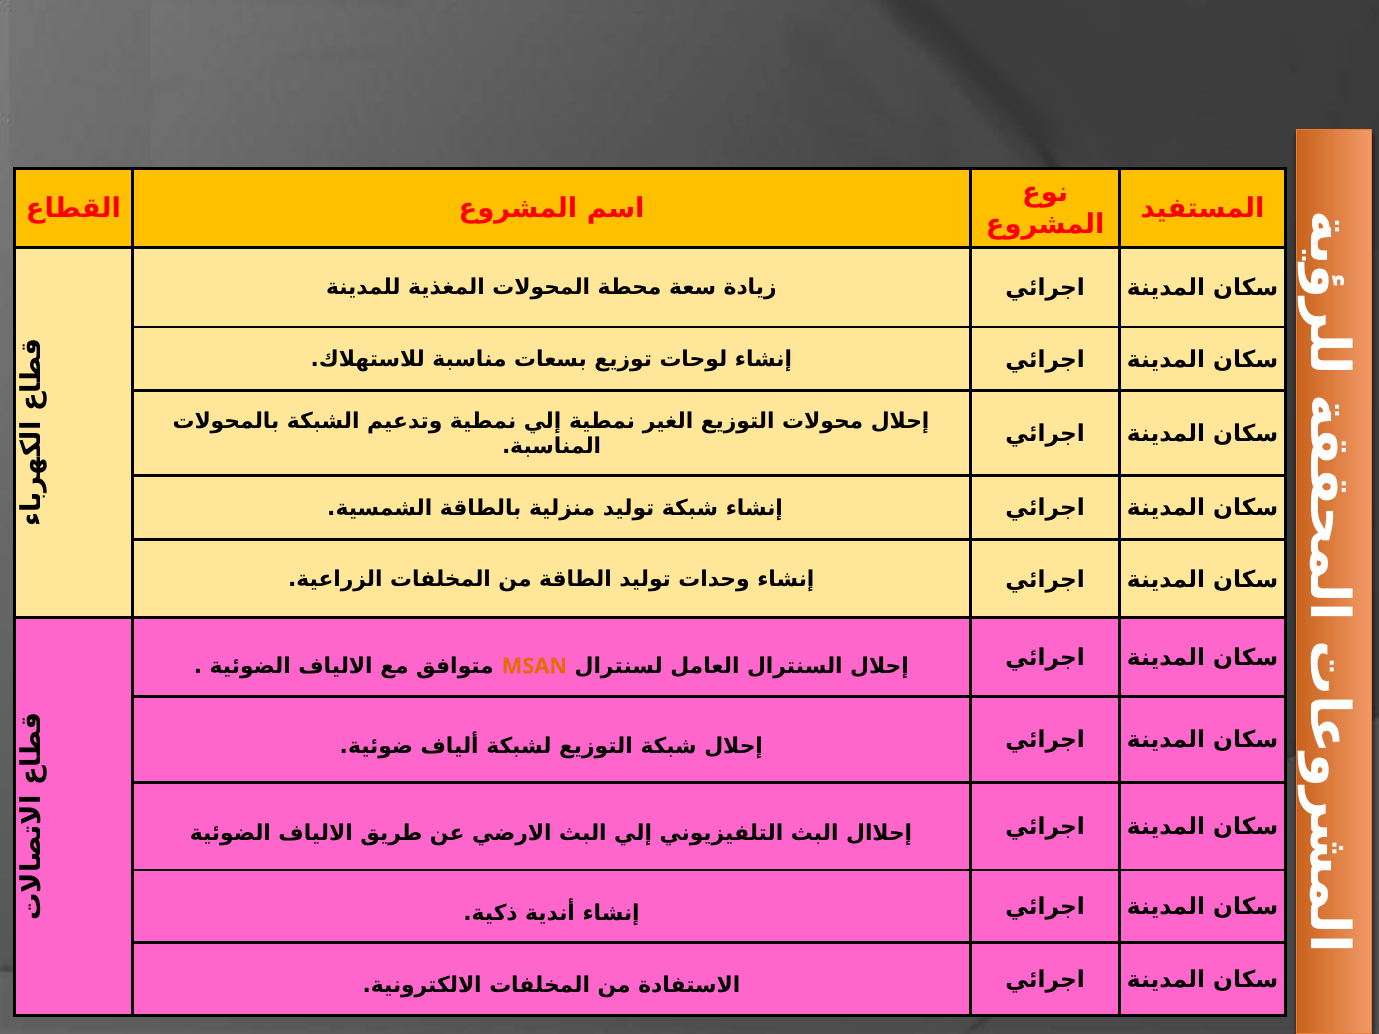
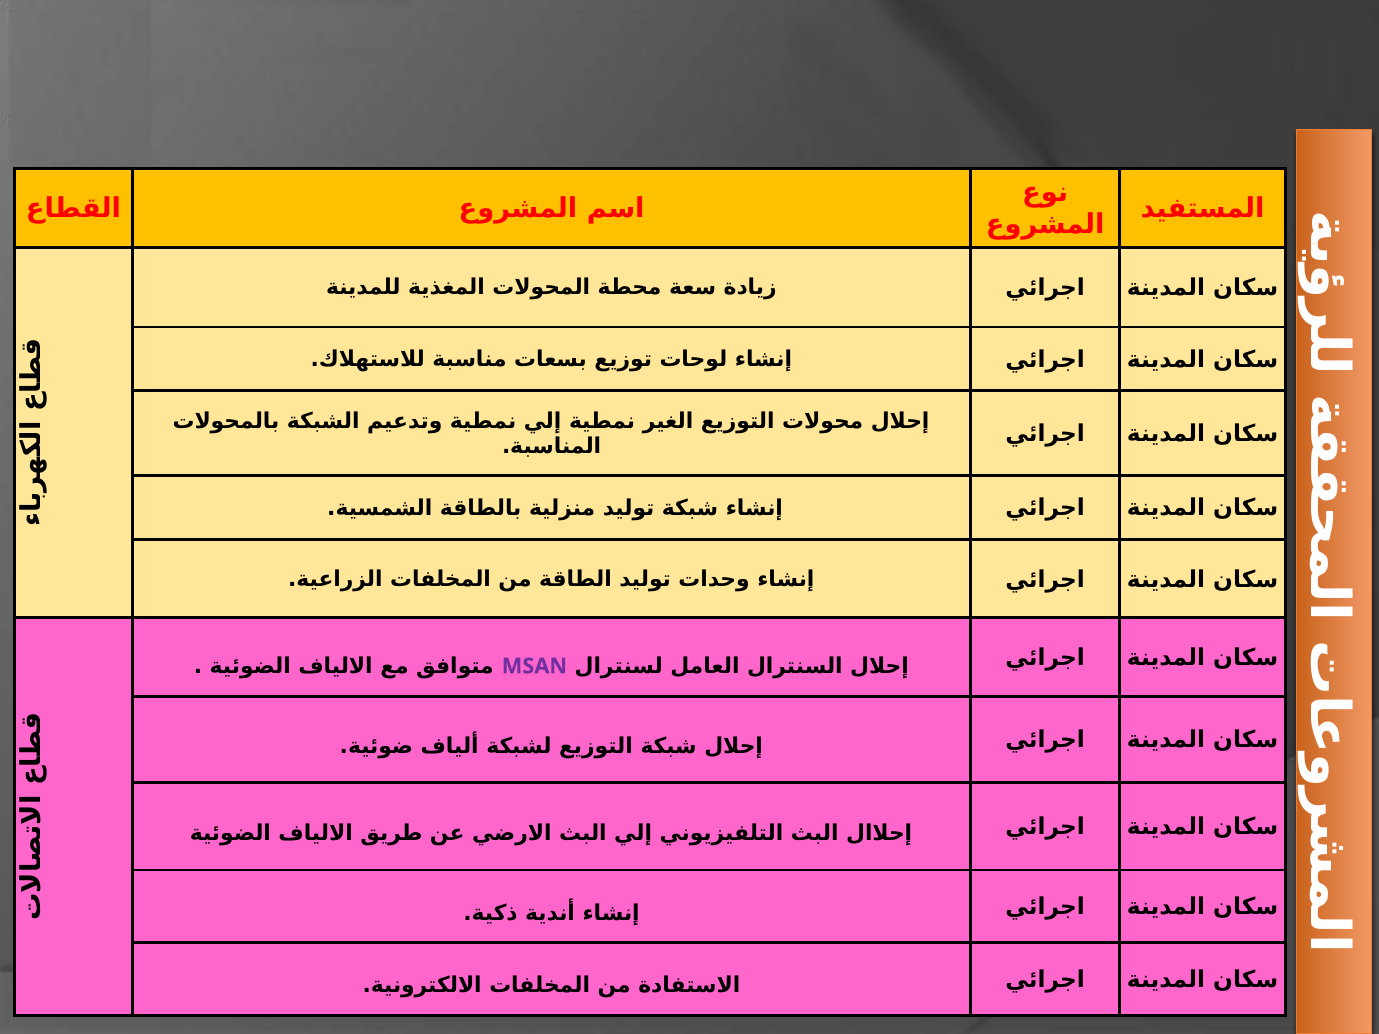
MSAN colour: orange -> purple
